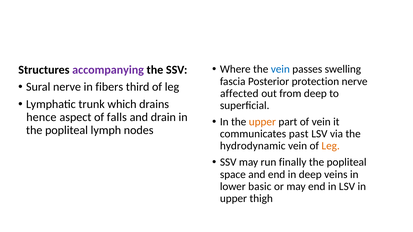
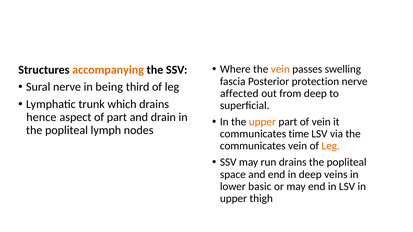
vein at (280, 69) colour: blue -> orange
accompanying colour: purple -> orange
fibers: fibers -> being
of falls: falls -> part
past: past -> time
hydrodynamic at (253, 146): hydrodynamic -> communicates
run finally: finally -> drains
